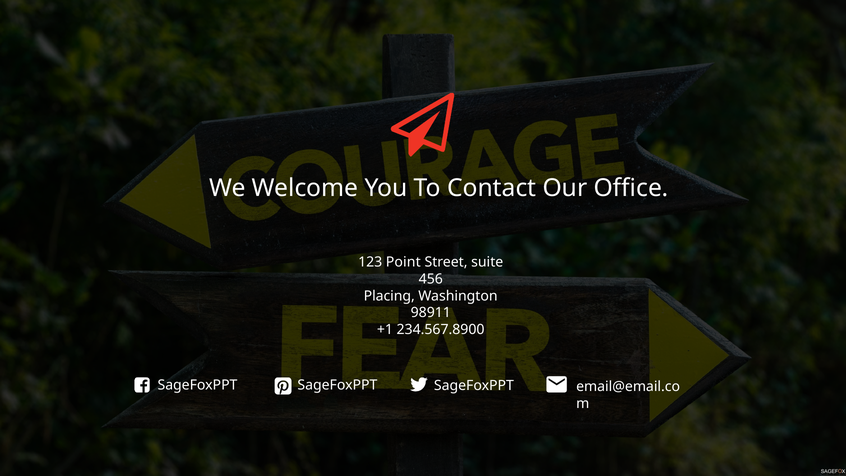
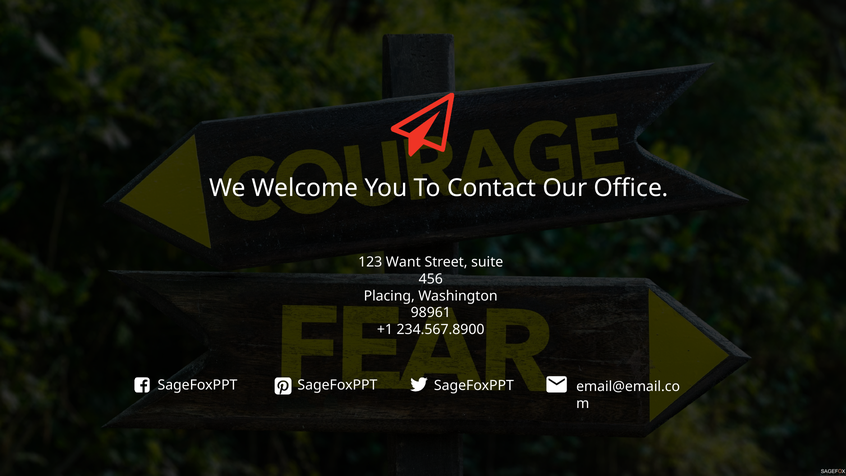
Point: Point -> Want
98911: 98911 -> 98961
